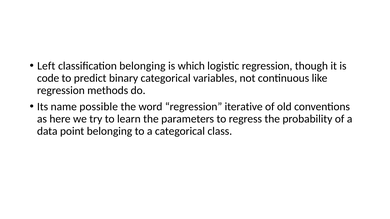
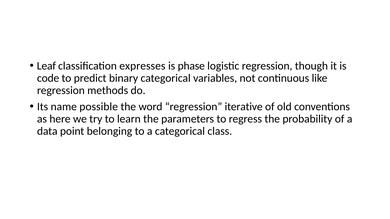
Left: Left -> Leaf
classification belonging: belonging -> expresses
which: which -> phase
